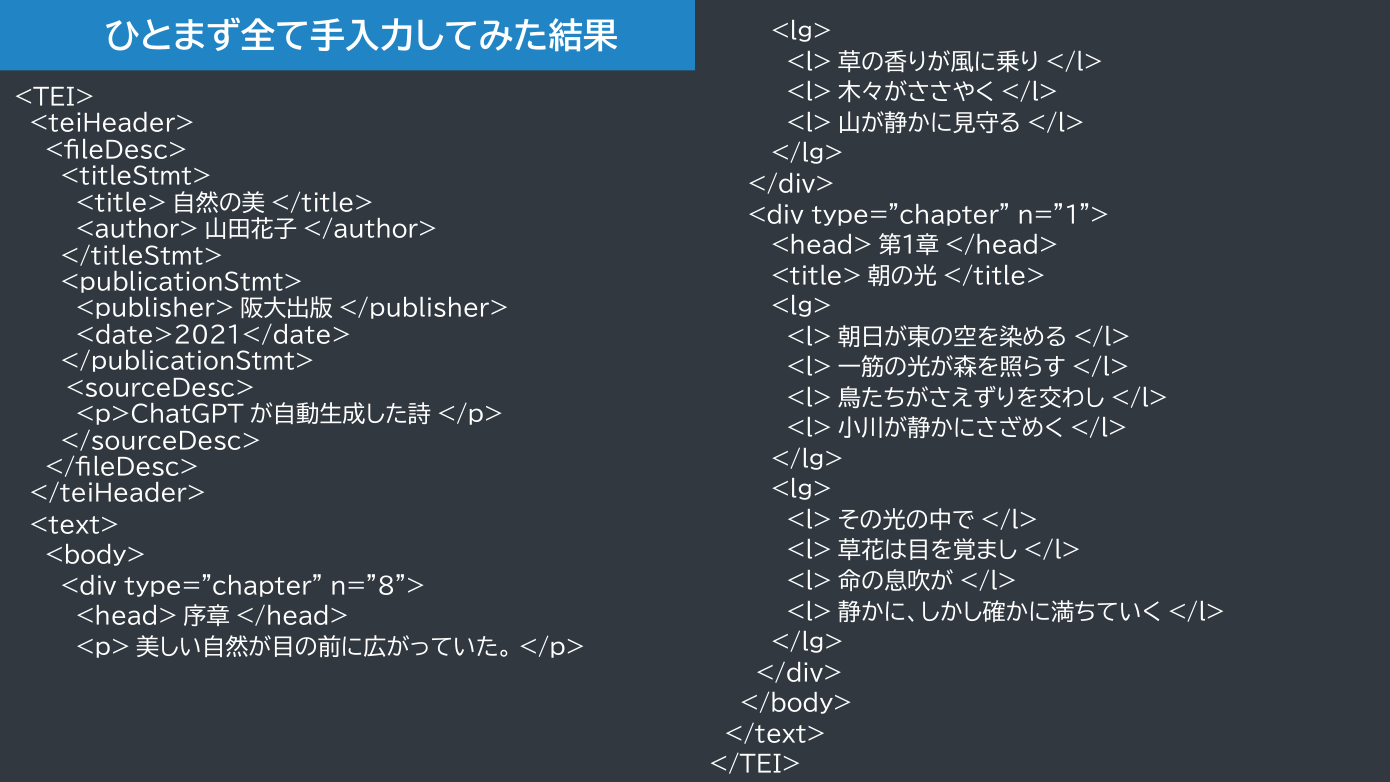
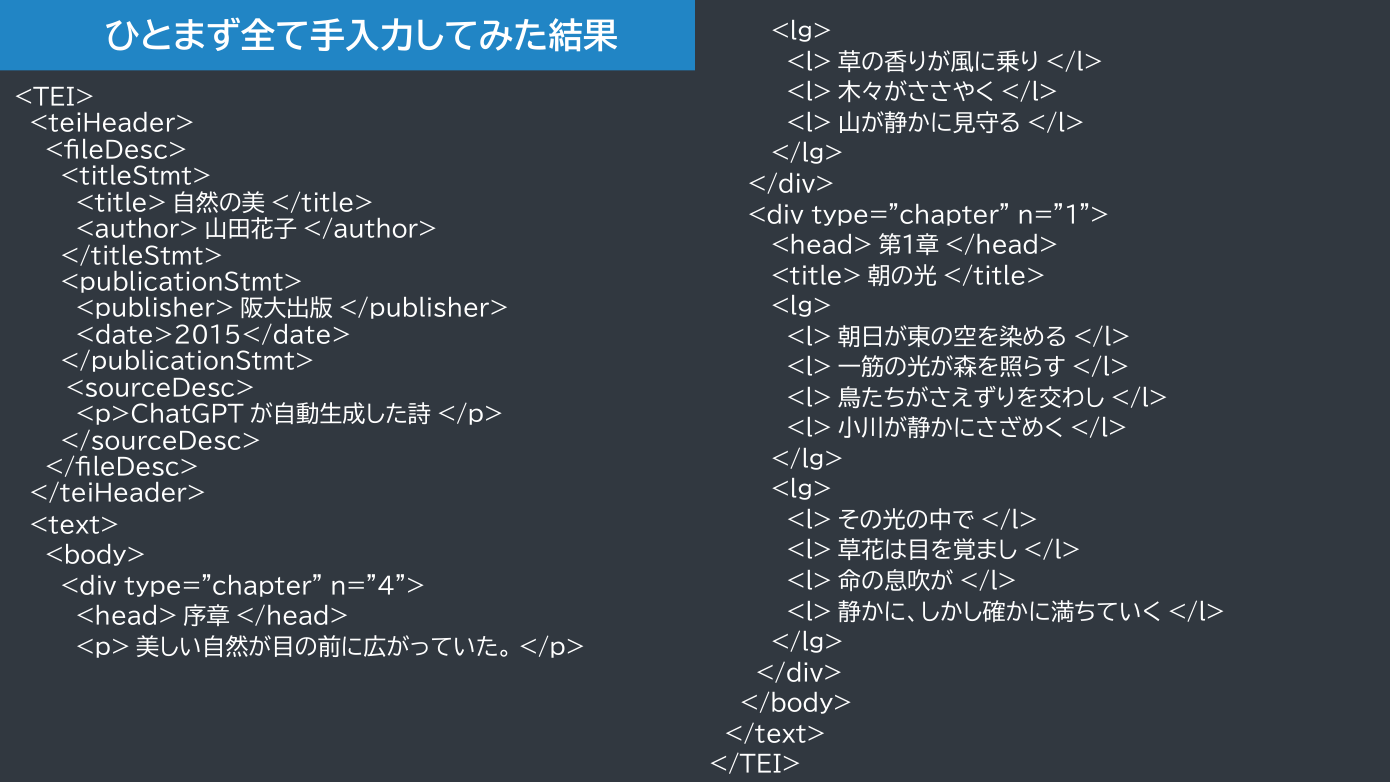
<date>2021</date>: <date>2021</date> -> <date>2015</date>
n=”8">: n=”8"> -> n=”4">
